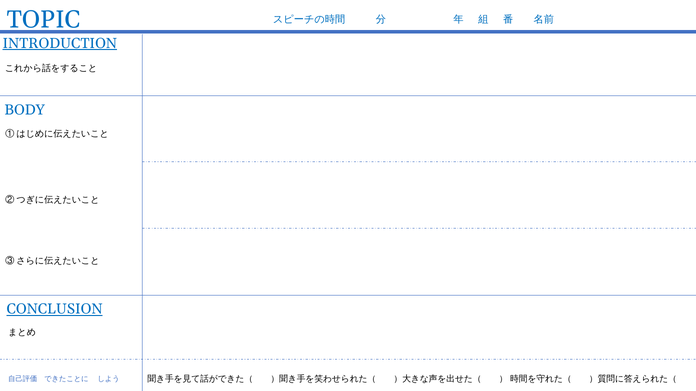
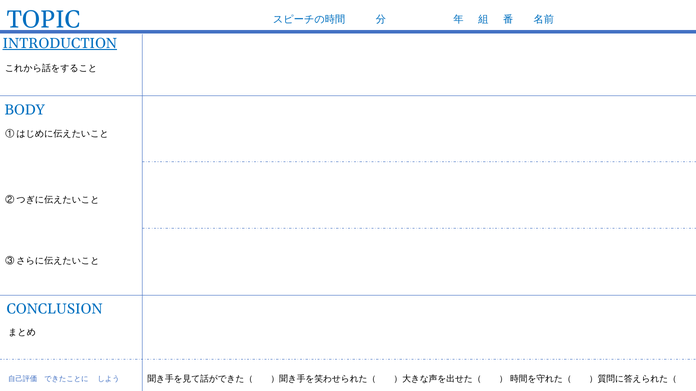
CONCLUSION underline: present -> none
